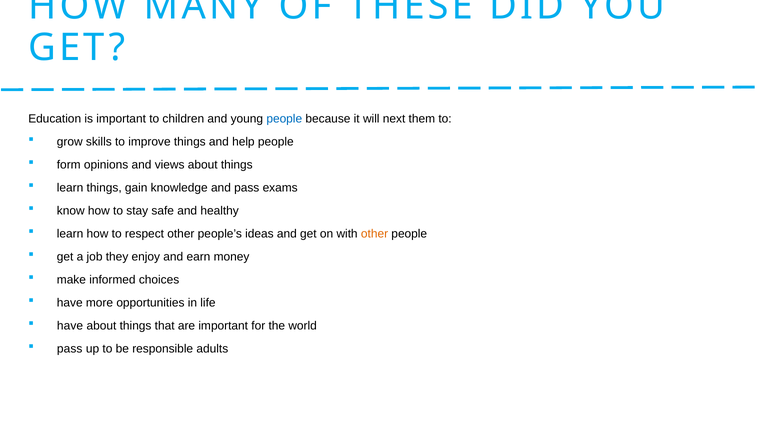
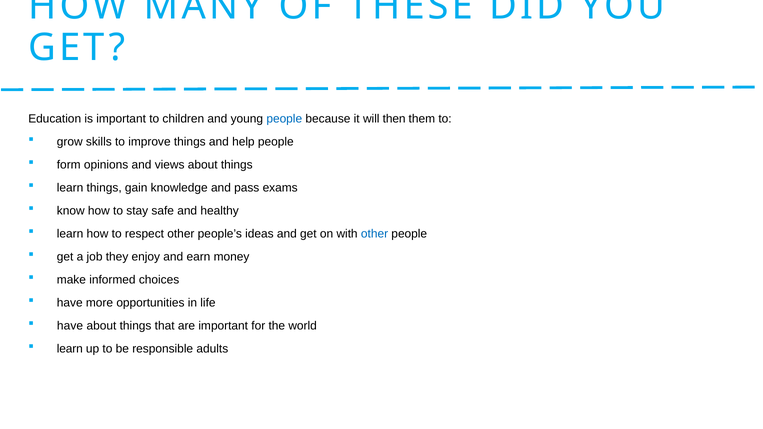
next: next -> then
other at (375, 234) colour: orange -> blue
pass at (70, 349): pass -> learn
